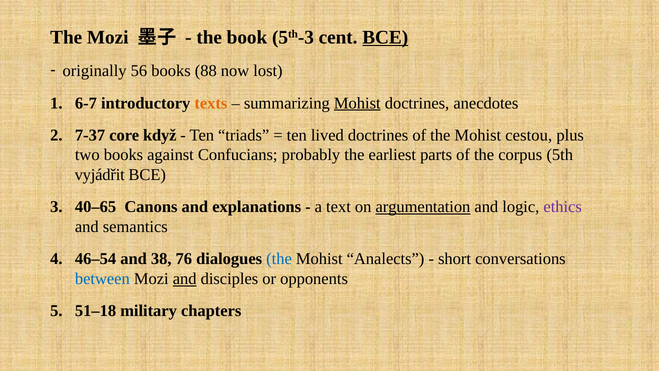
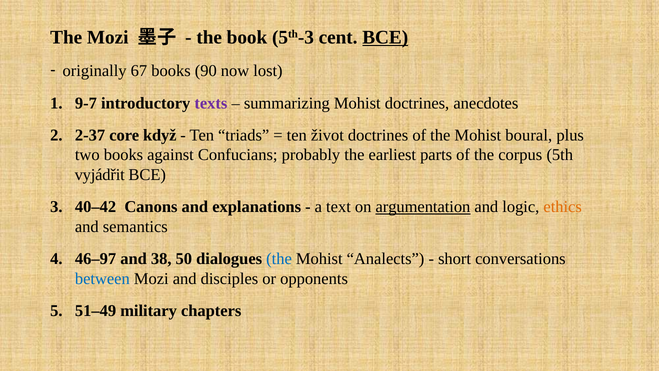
56: 56 -> 67
88: 88 -> 90
6-7: 6-7 -> 9-7
texts colour: orange -> purple
Mohist at (357, 103) underline: present -> none
7-37: 7-37 -> 2-37
lived: lived -> život
cestou: cestou -> boural
40–65: 40–65 -> 40–42
ethics colour: purple -> orange
46–54: 46–54 -> 46–97
76: 76 -> 50
and at (185, 278) underline: present -> none
51–18: 51–18 -> 51–49
